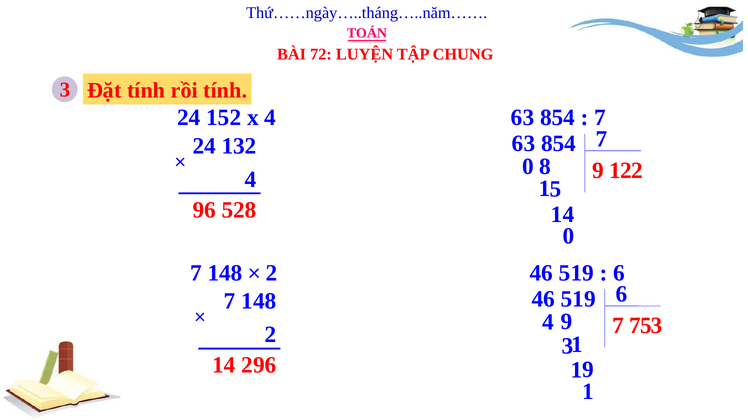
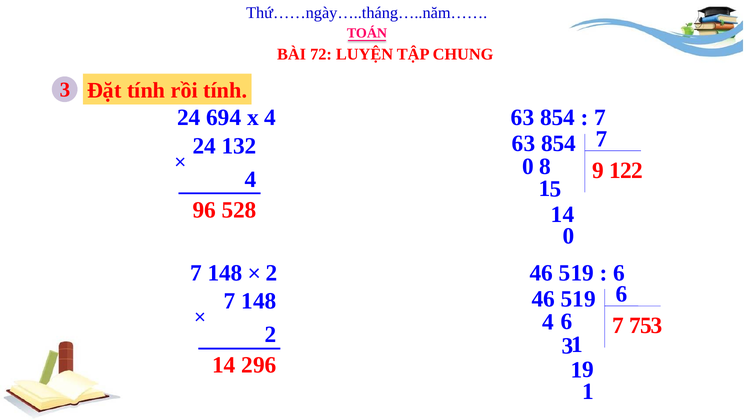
152: 152 -> 694
4 9: 9 -> 6
